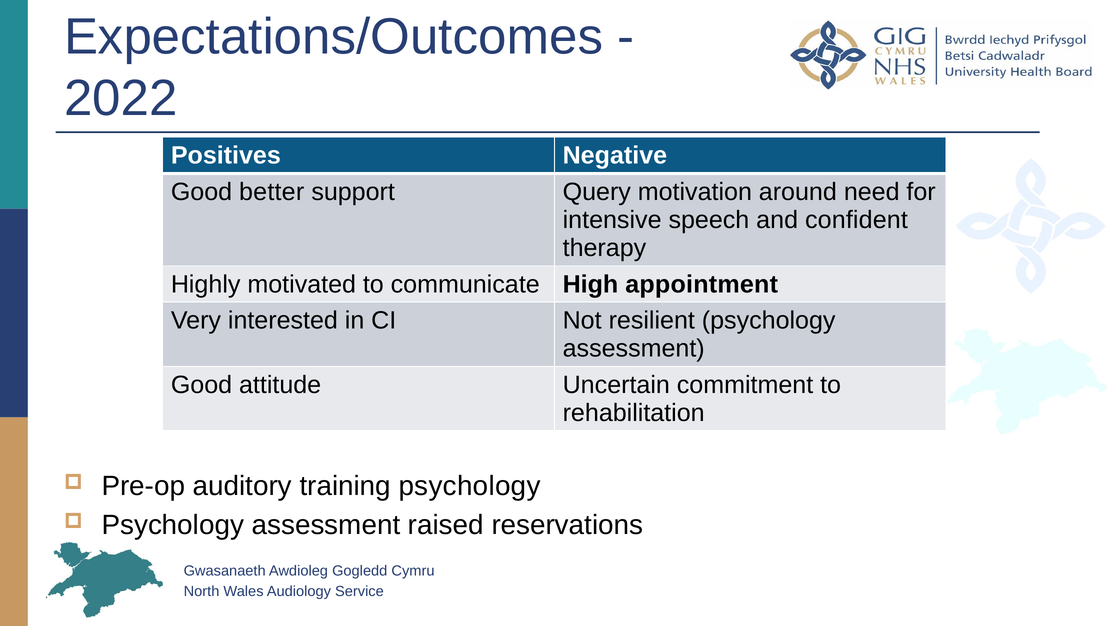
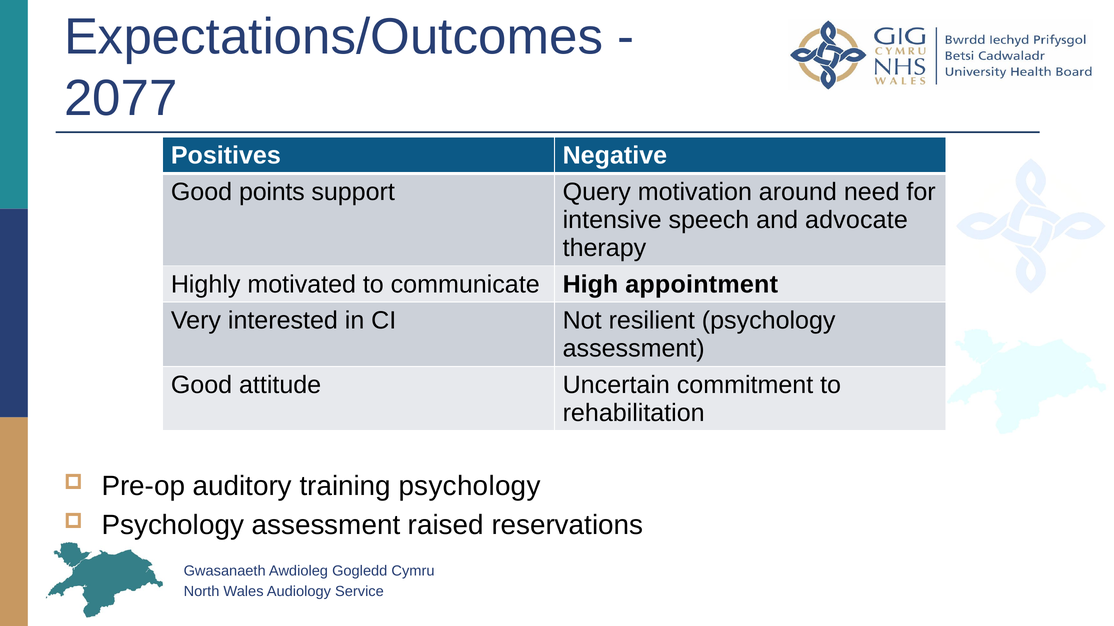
2022: 2022 -> 2077
better: better -> points
confident: confident -> advocate
